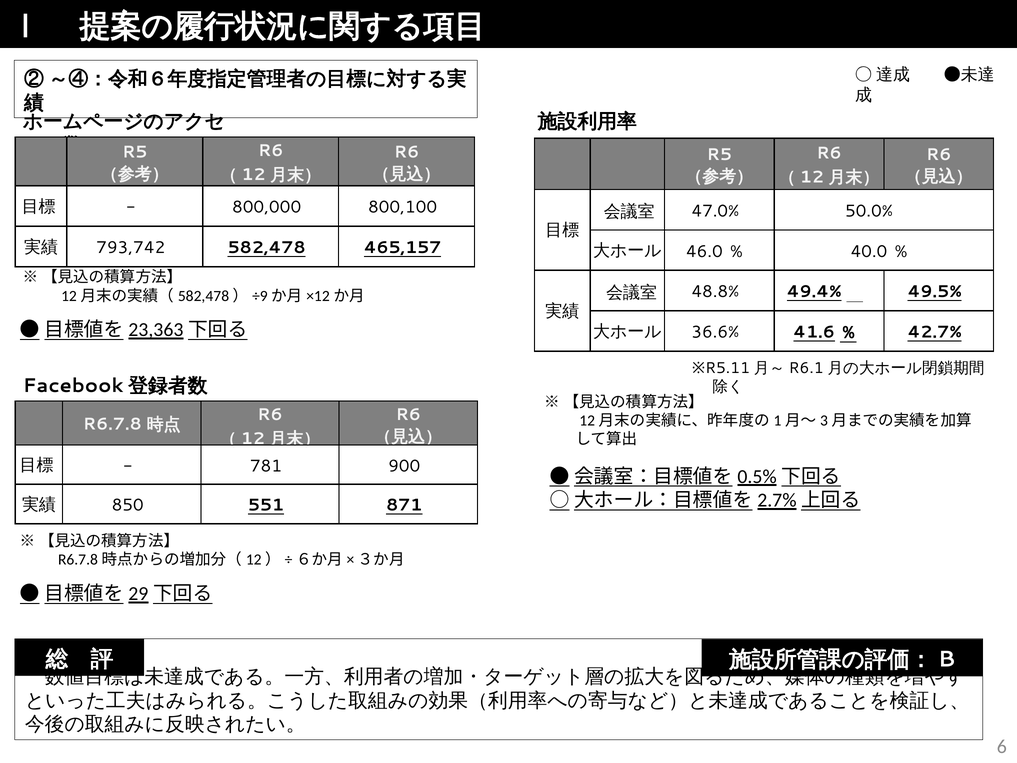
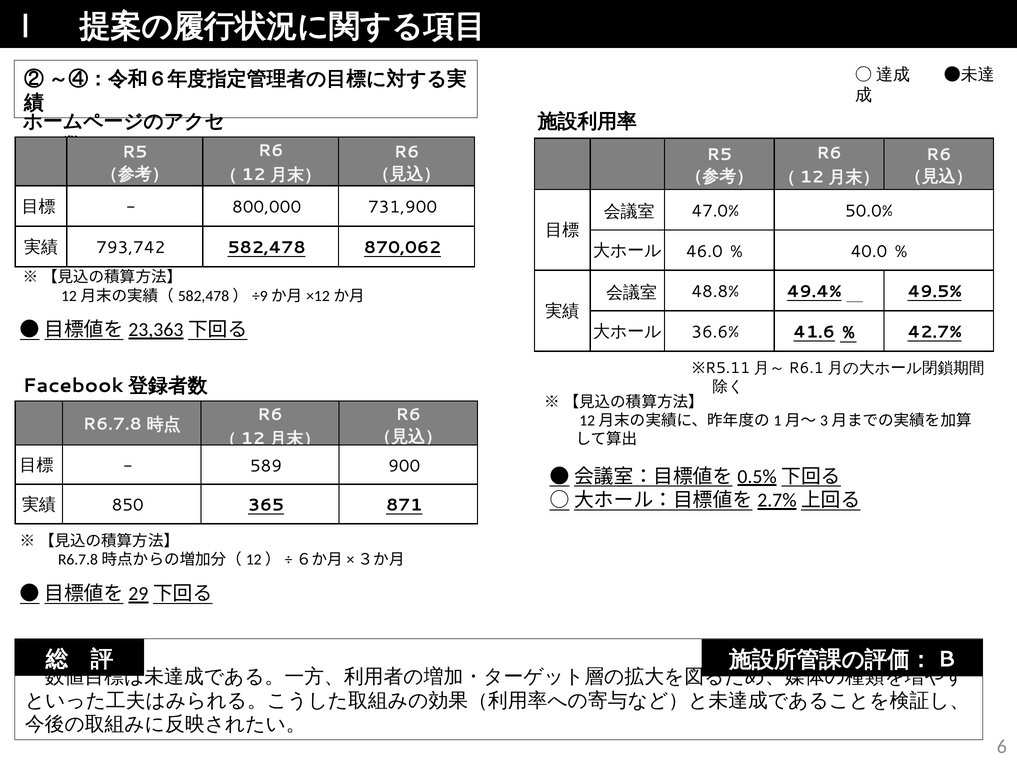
800,100: 800,100 -> 731,900
465,157: 465,157 -> 870,062
781: 781 -> 589
551: 551 -> 365
